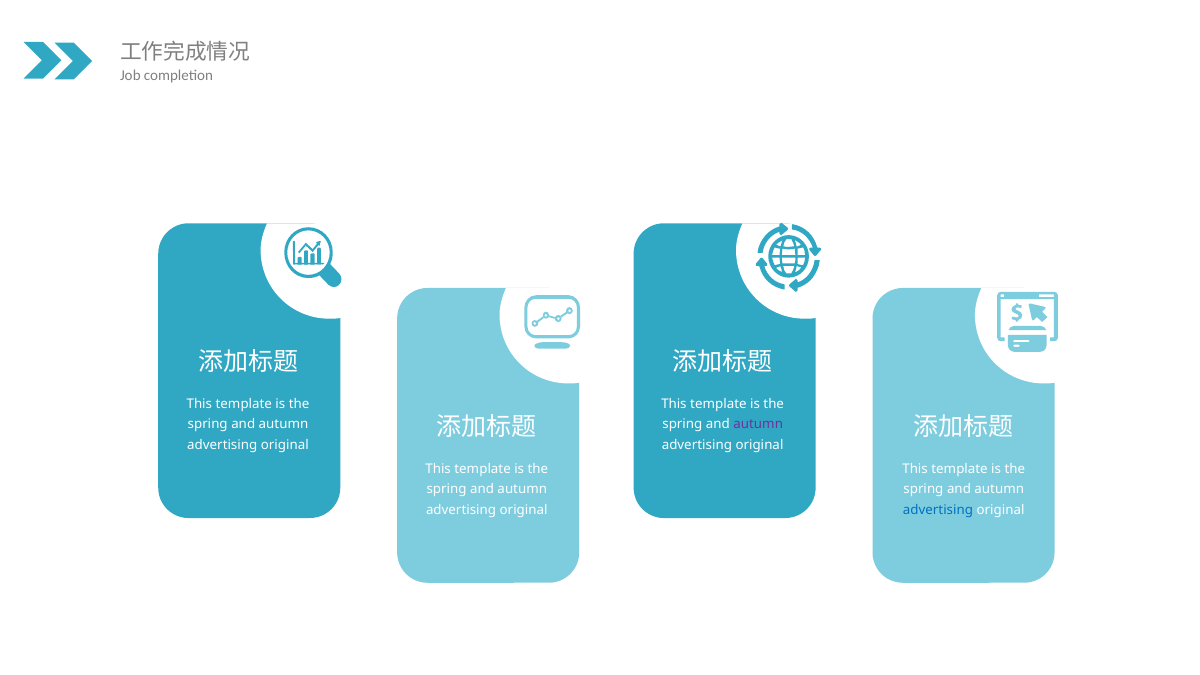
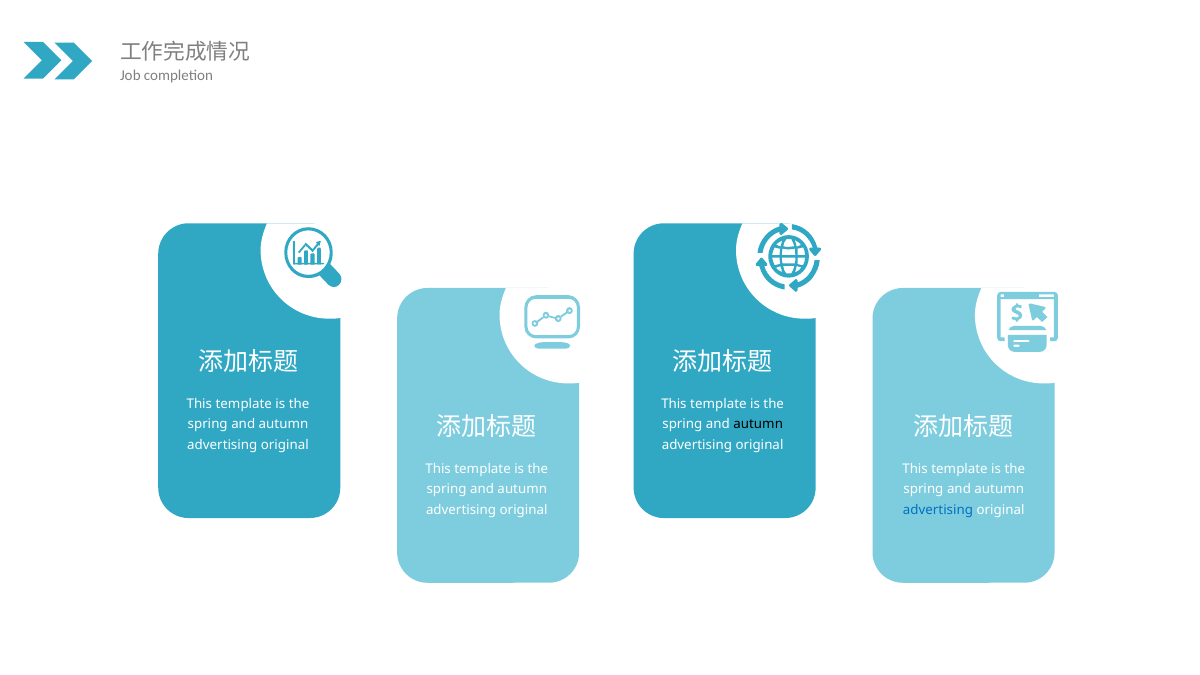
autumn at (758, 424) colour: purple -> black
